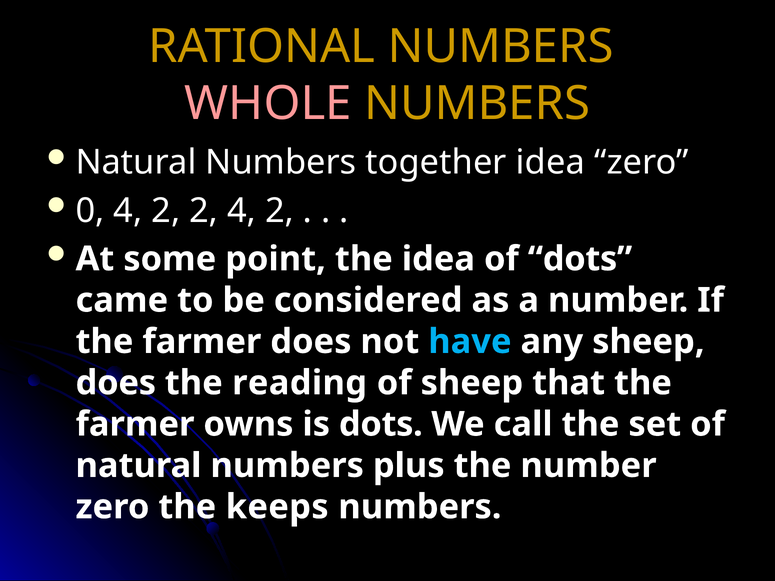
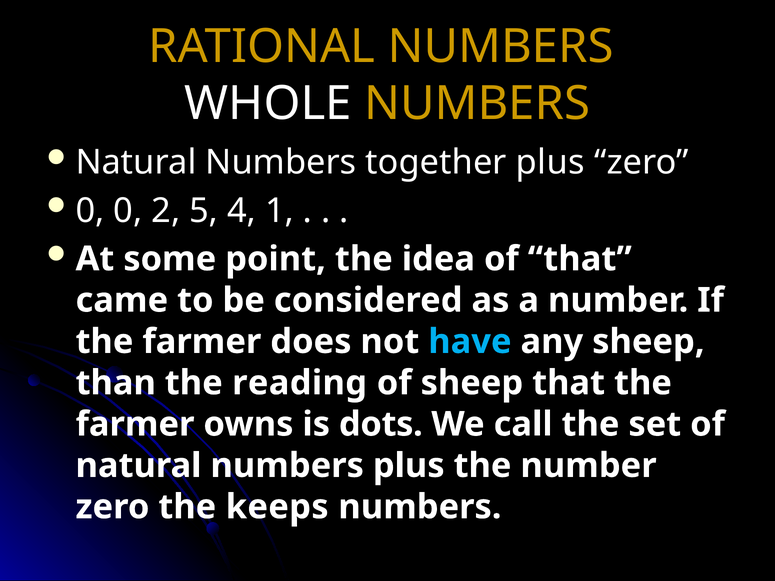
WHOLE colour: pink -> white
together idea: idea -> plus
0 4: 4 -> 0
2 2: 2 -> 5
2 at (279, 211): 2 -> 1
of dots: dots -> that
does at (116, 383): does -> than
